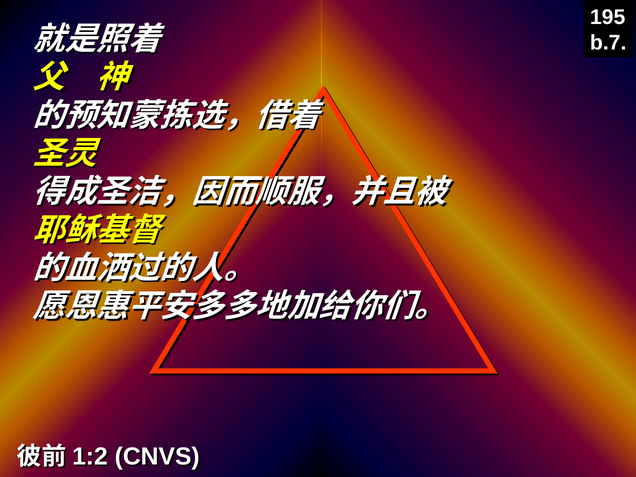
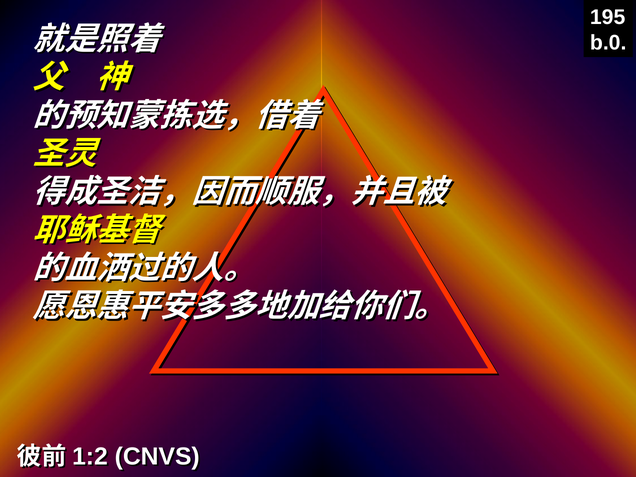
b.7: b.7 -> b.0
